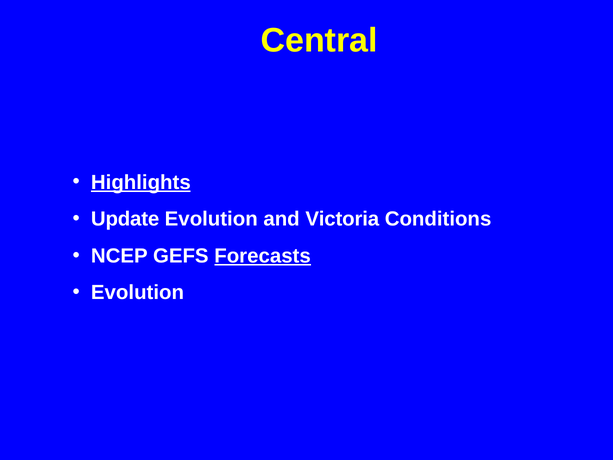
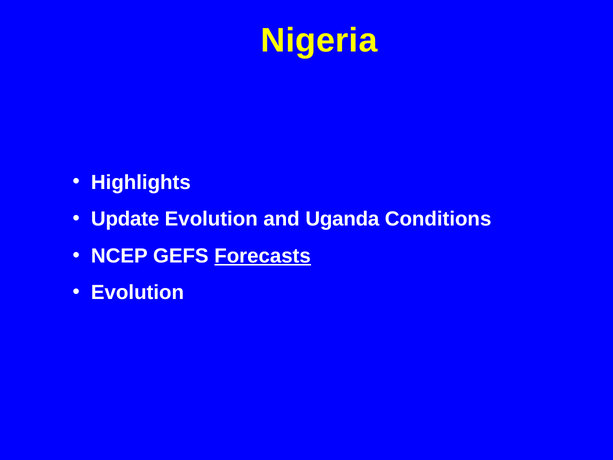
Central: Central -> Nigeria
Highlights underline: present -> none
Victoria: Victoria -> Uganda
